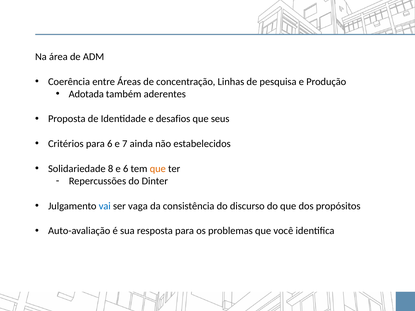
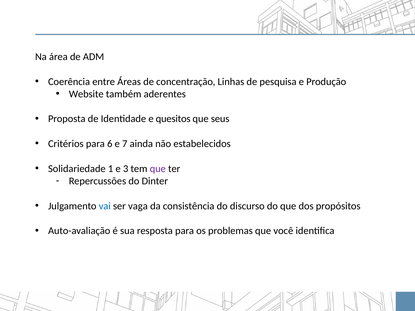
Adotada: Adotada -> Website
desafios: desafios -> quesitos
8: 8 -> 1
e 6: 6 -> 3
que at (158, 169) colour: orange -> purple
